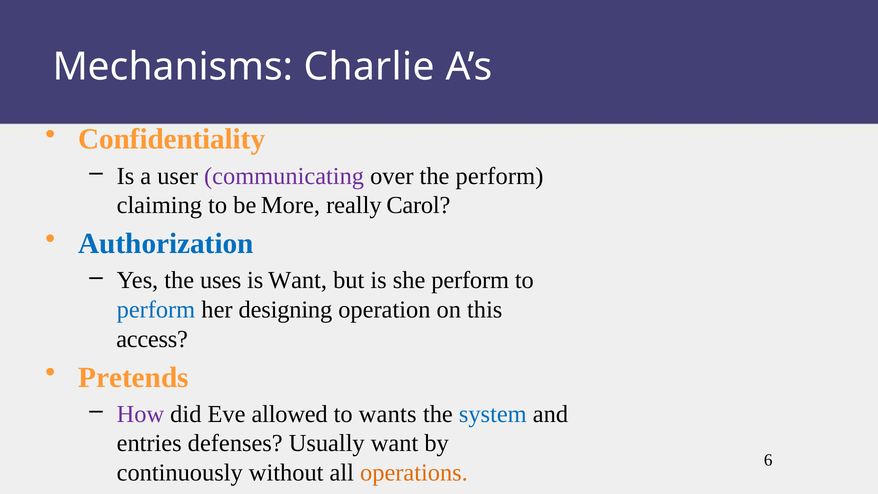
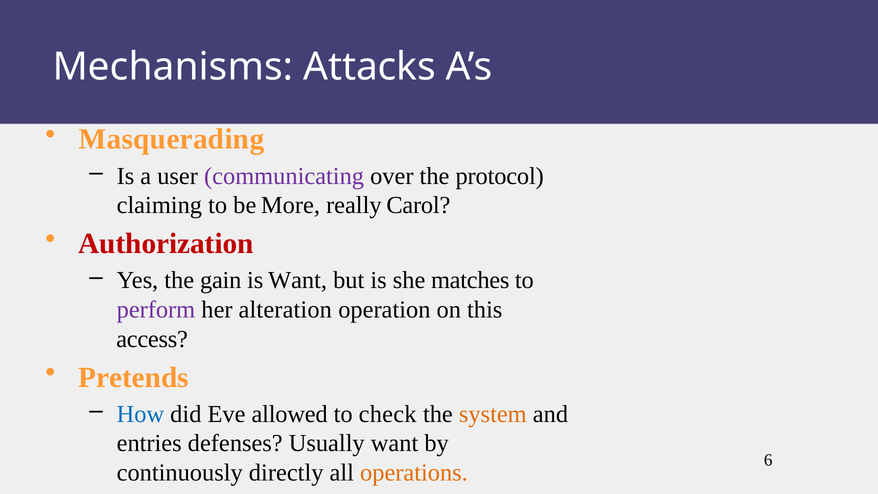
Charlie: Charlie -> Attacks
Confidentiality: Confidentiality -> Masquerading
the perform: perform -> protocol
Authorization colour: blue -> red
uses: uses -> gain
she perform: perform -> matches
perform at (156, 310) colour: blue -> purple
designing: designing -> alteration
How colour: purple -> blue
wants: wants -> check
system colour: blue -> orange
without: without -> directly
